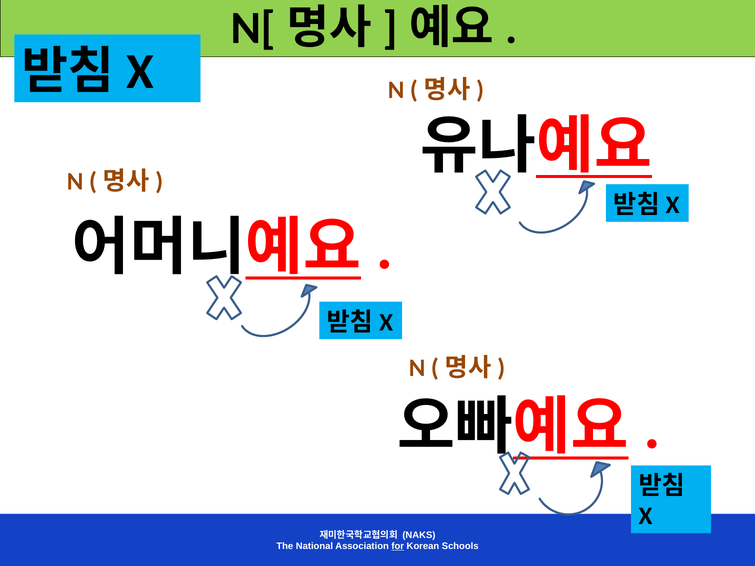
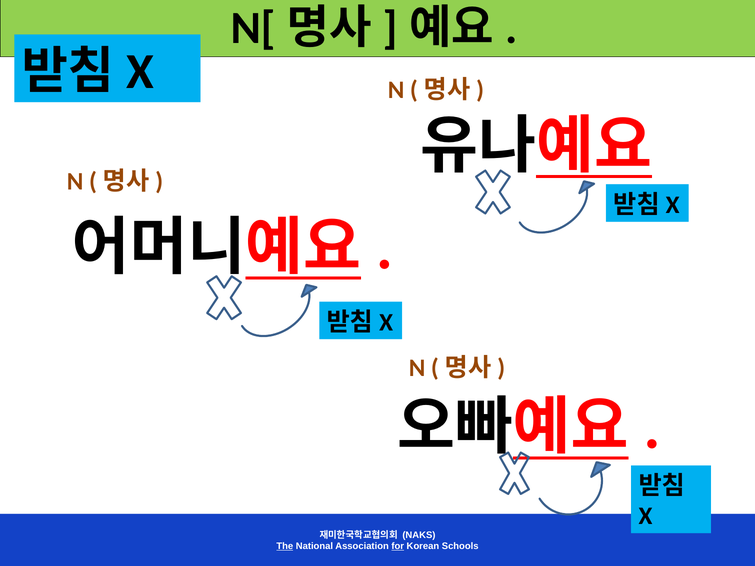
The underline: none -> present
